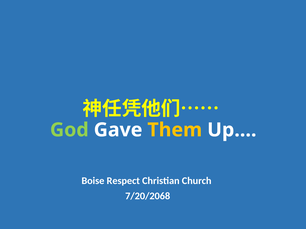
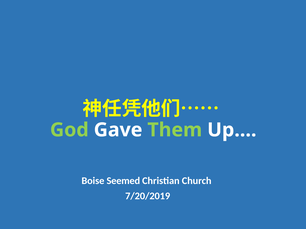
Them colour: yellow -> light green
Respect: Respect -> Seemed
7/20/2068: 7/20/2068 -> 7/20/2019
